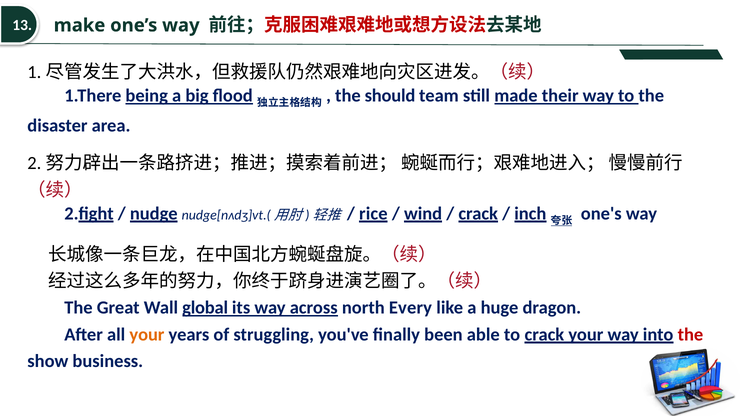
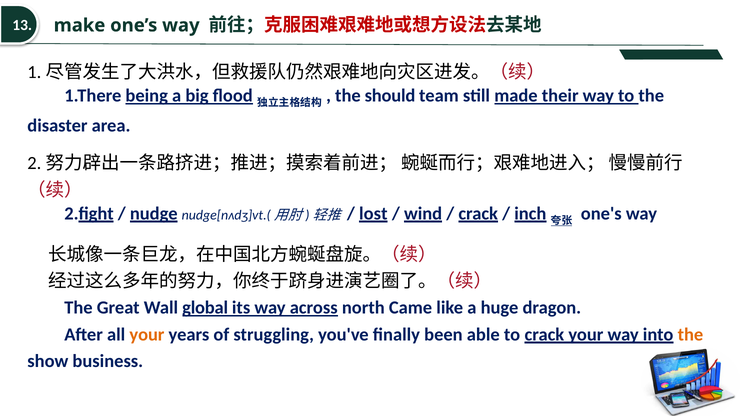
rice: rice -> lost
Every: Every -> Came
the at (690, 335) colour: red -> orange
